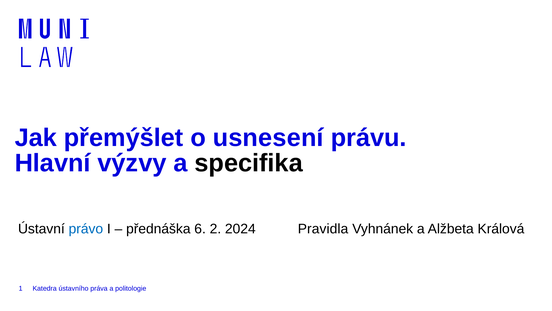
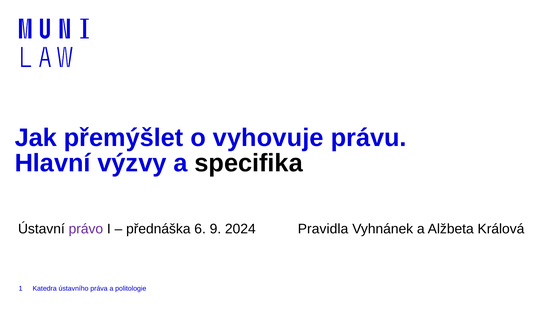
usnesení: usnesení -> vyhovuje
právo colour: blue -> purple
2: 2 -> 9
